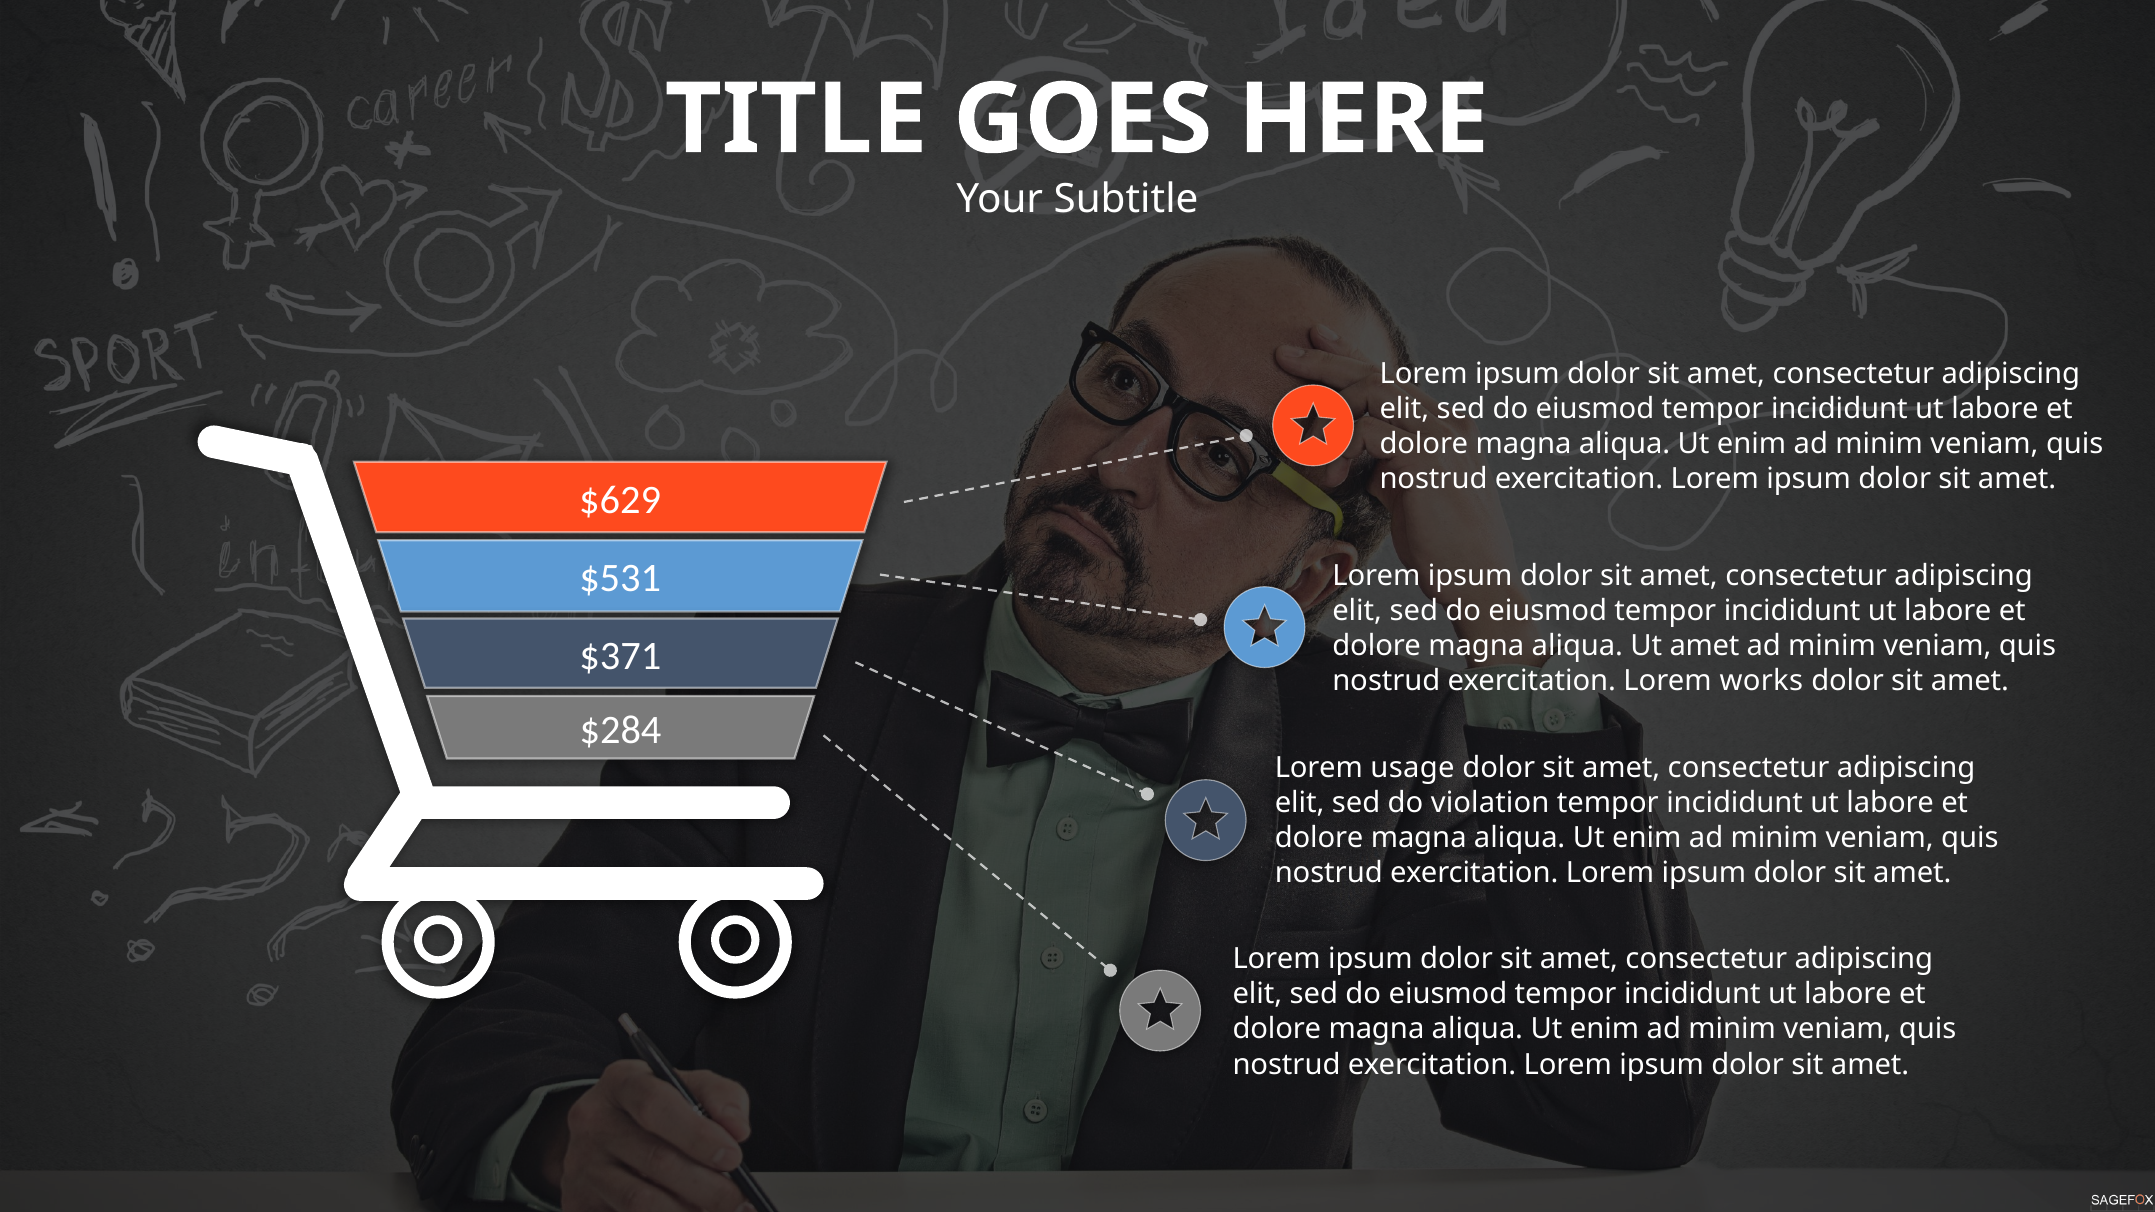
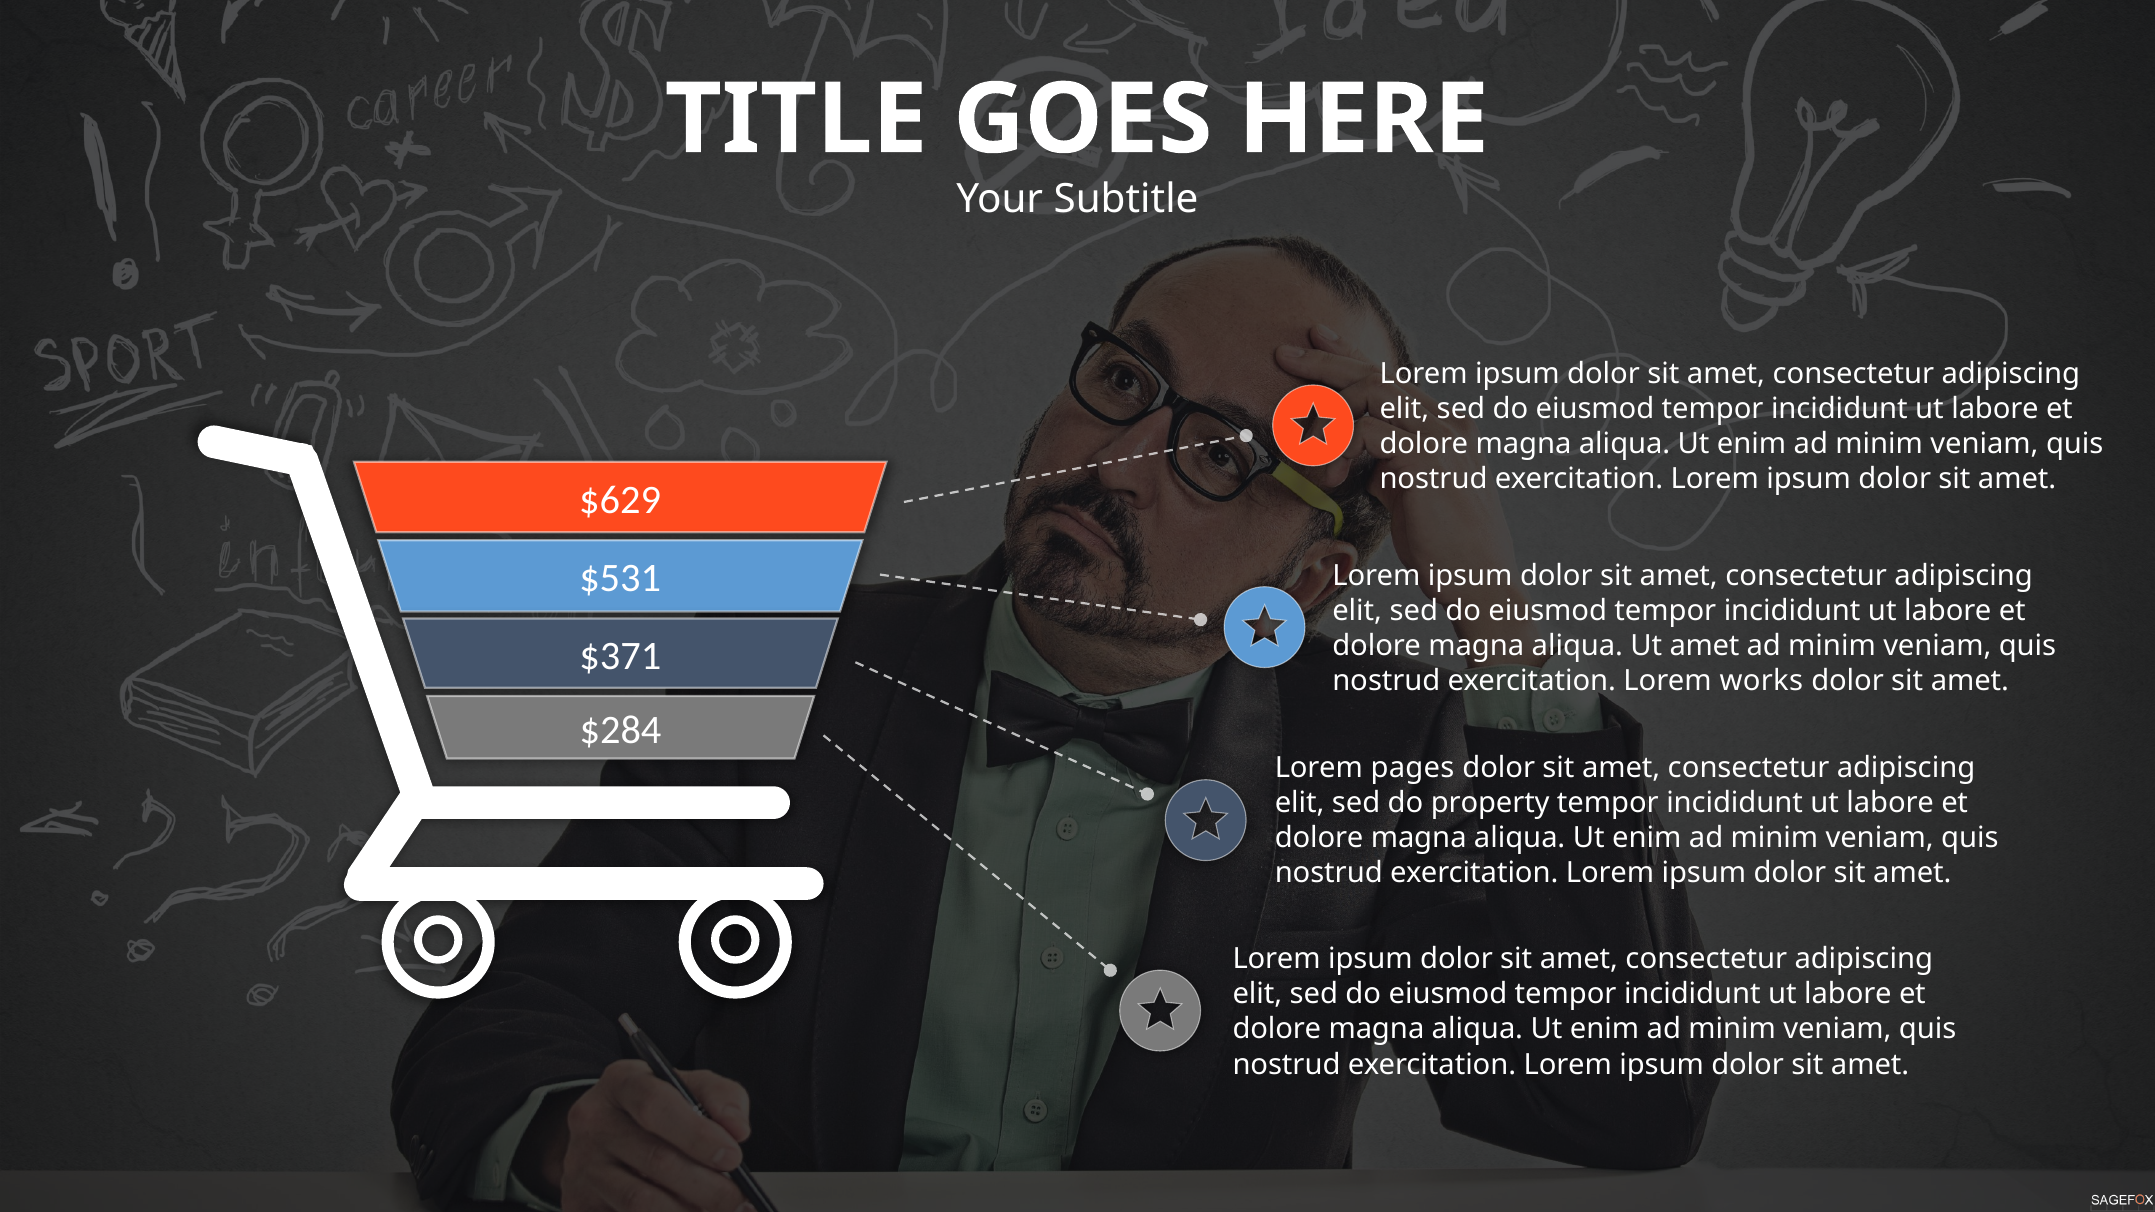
usage: usage -> pages
violation: violation -> property
